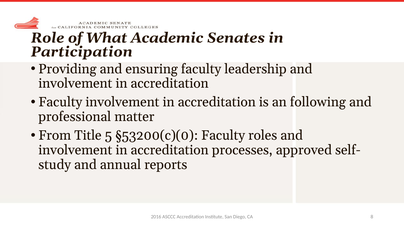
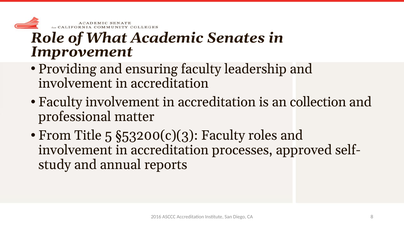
Participation: Participation -> Improvement
following: following -> collection
§53200(c)(0: §53200(c)(0 -> §53200(c)(3
